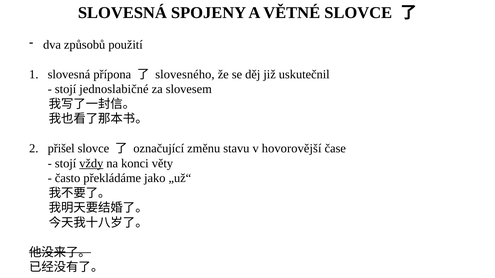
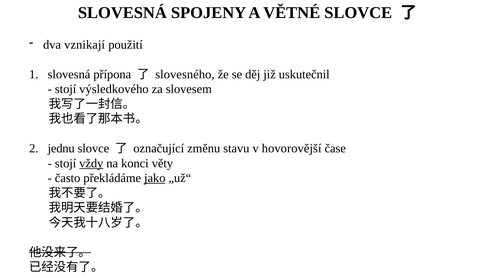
způsobů: způsobů -> vznikají
jednoslabičné: jednoslabičné -> výsledkového
přišel: přišel -> jednu
jako underline: none -> present
